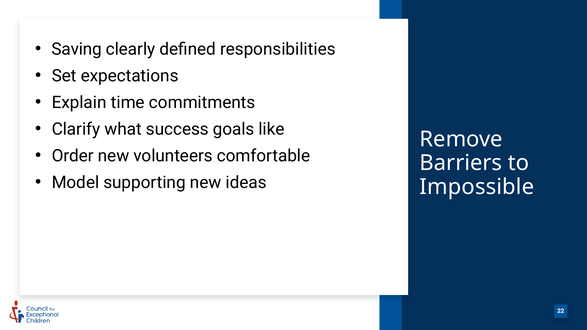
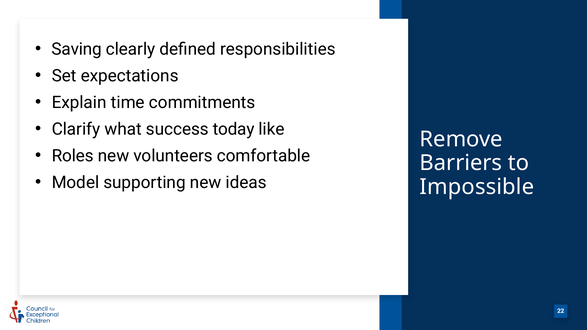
goals: goals -> today
Order: Order -> Roles
